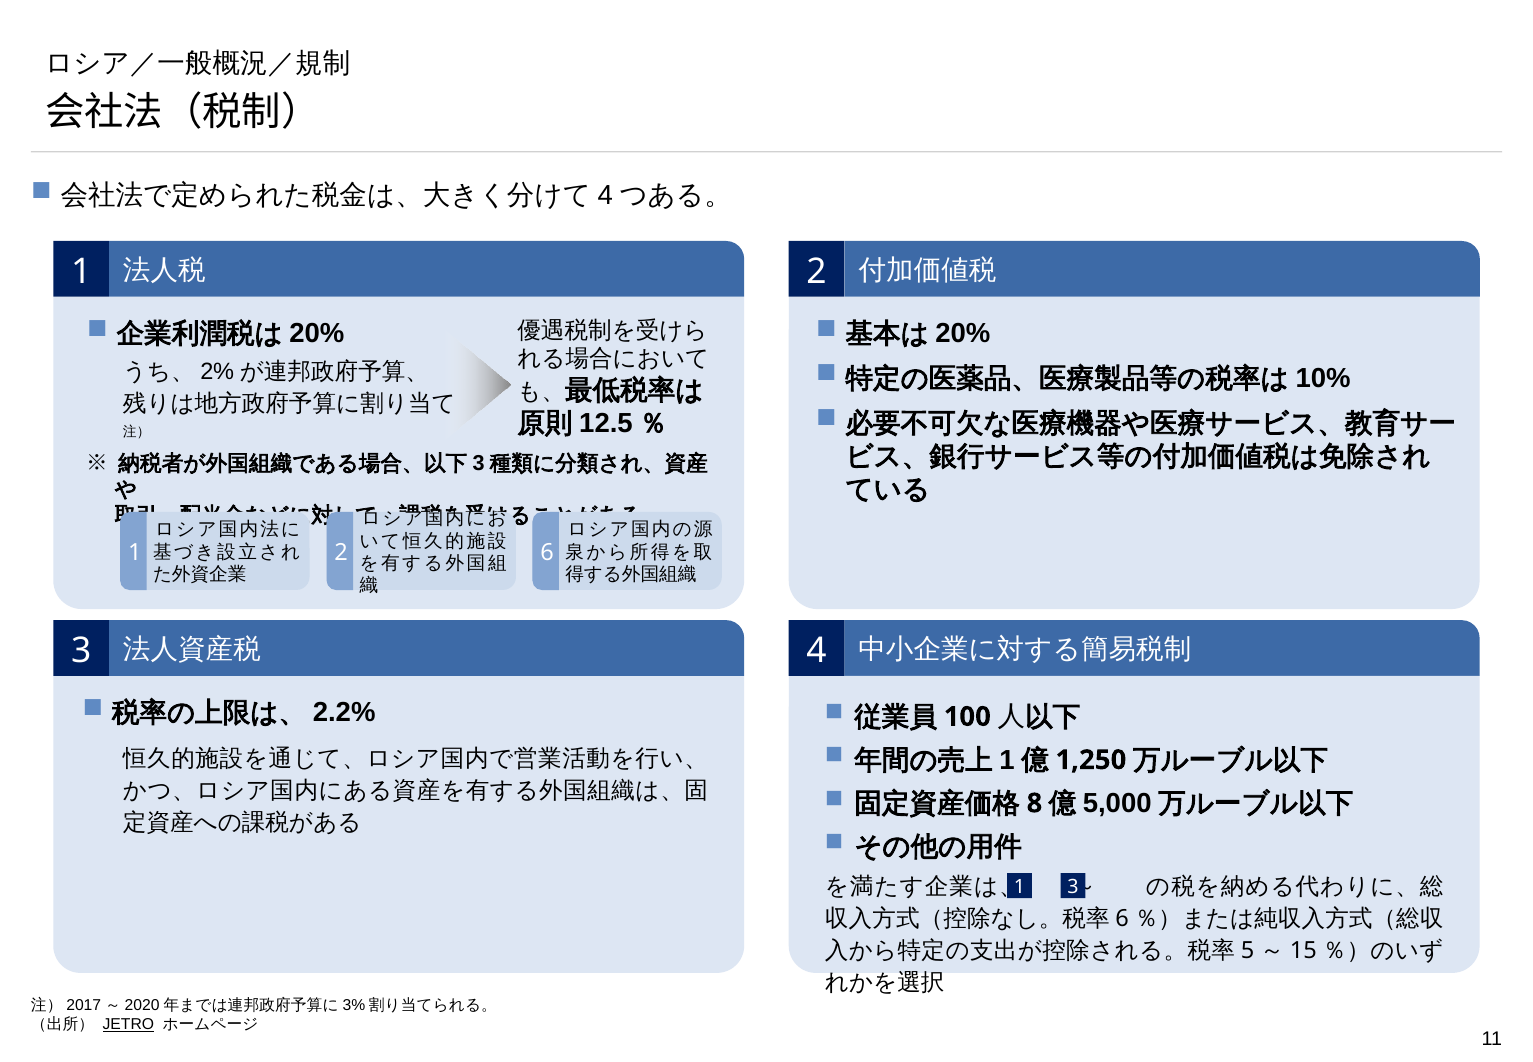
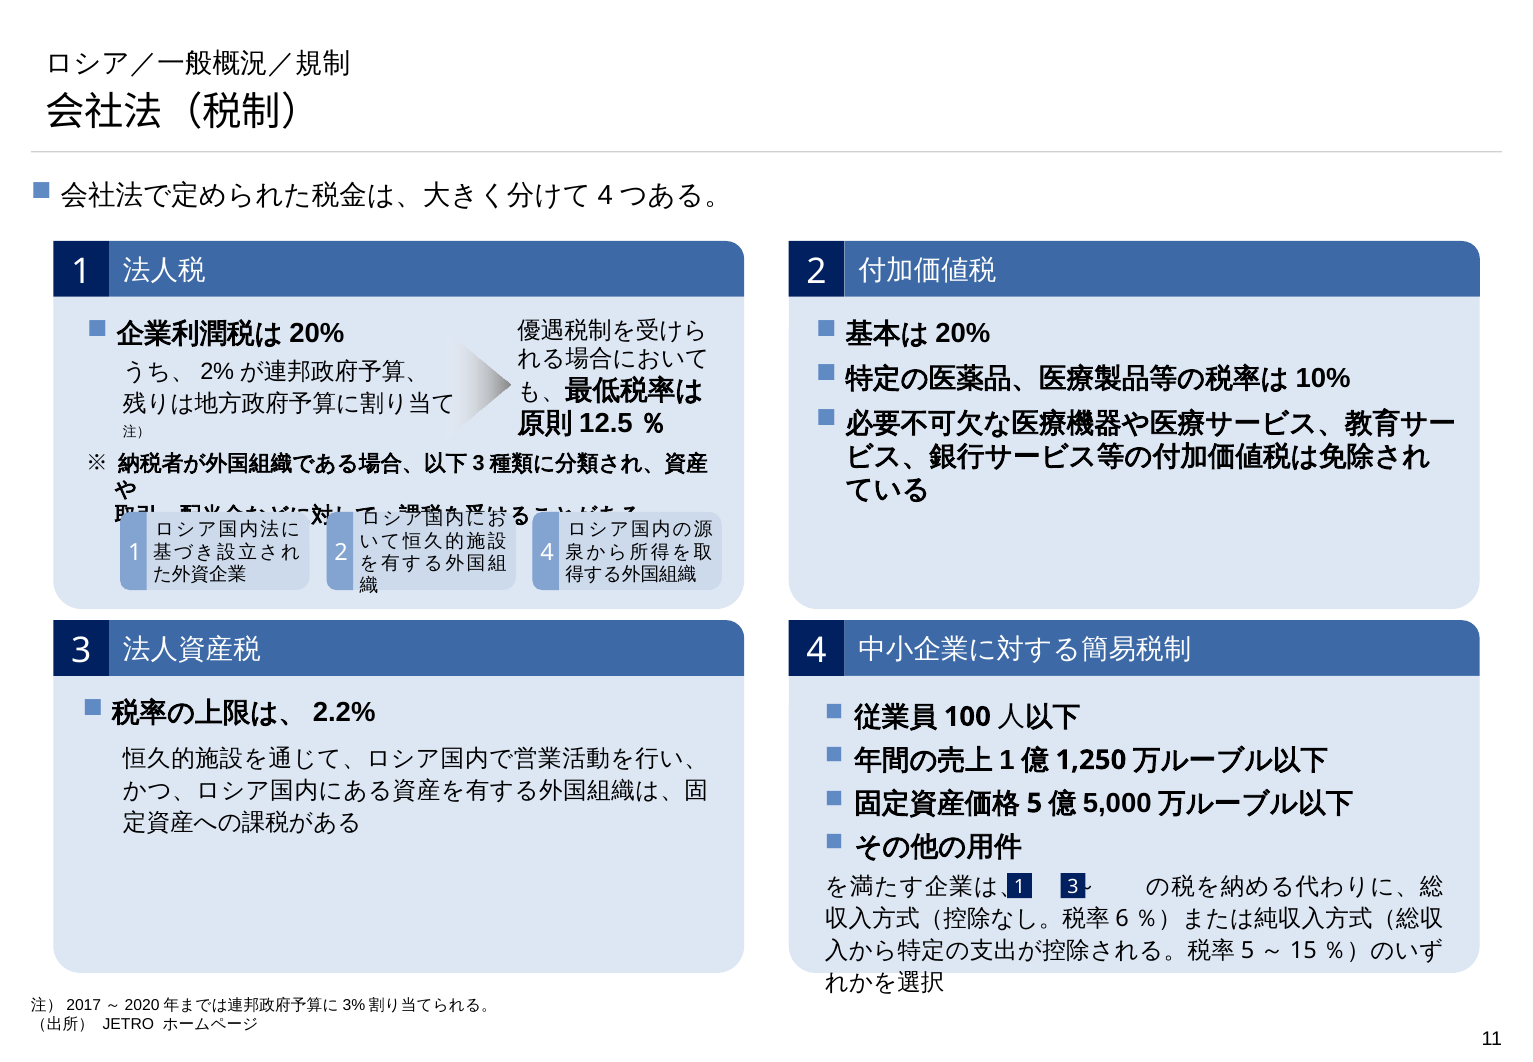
1 6: 6 -> 4
8 at (1034, 803): 8 -> 5
JETRO underline: present -> none
